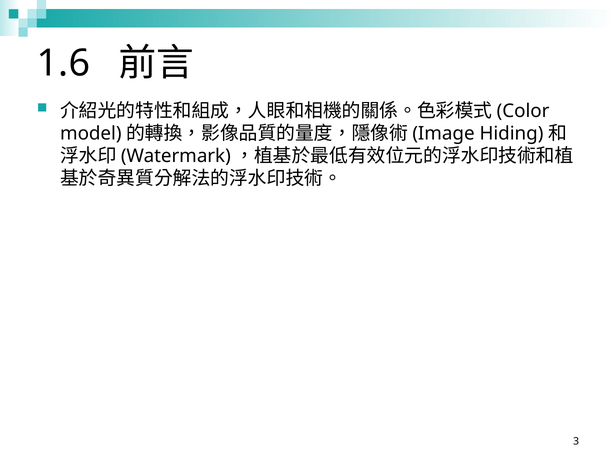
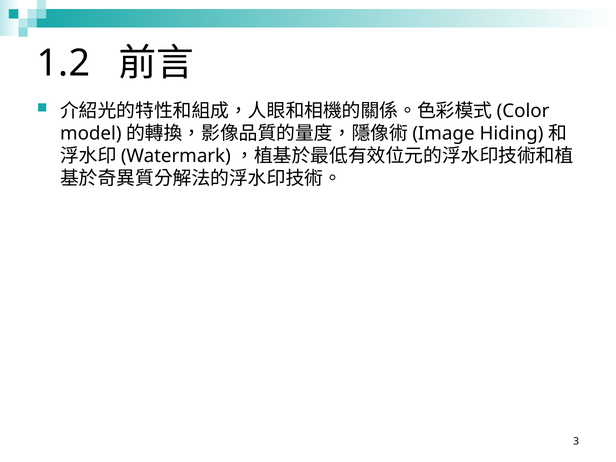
1.6: 1.6 -> 1.2
